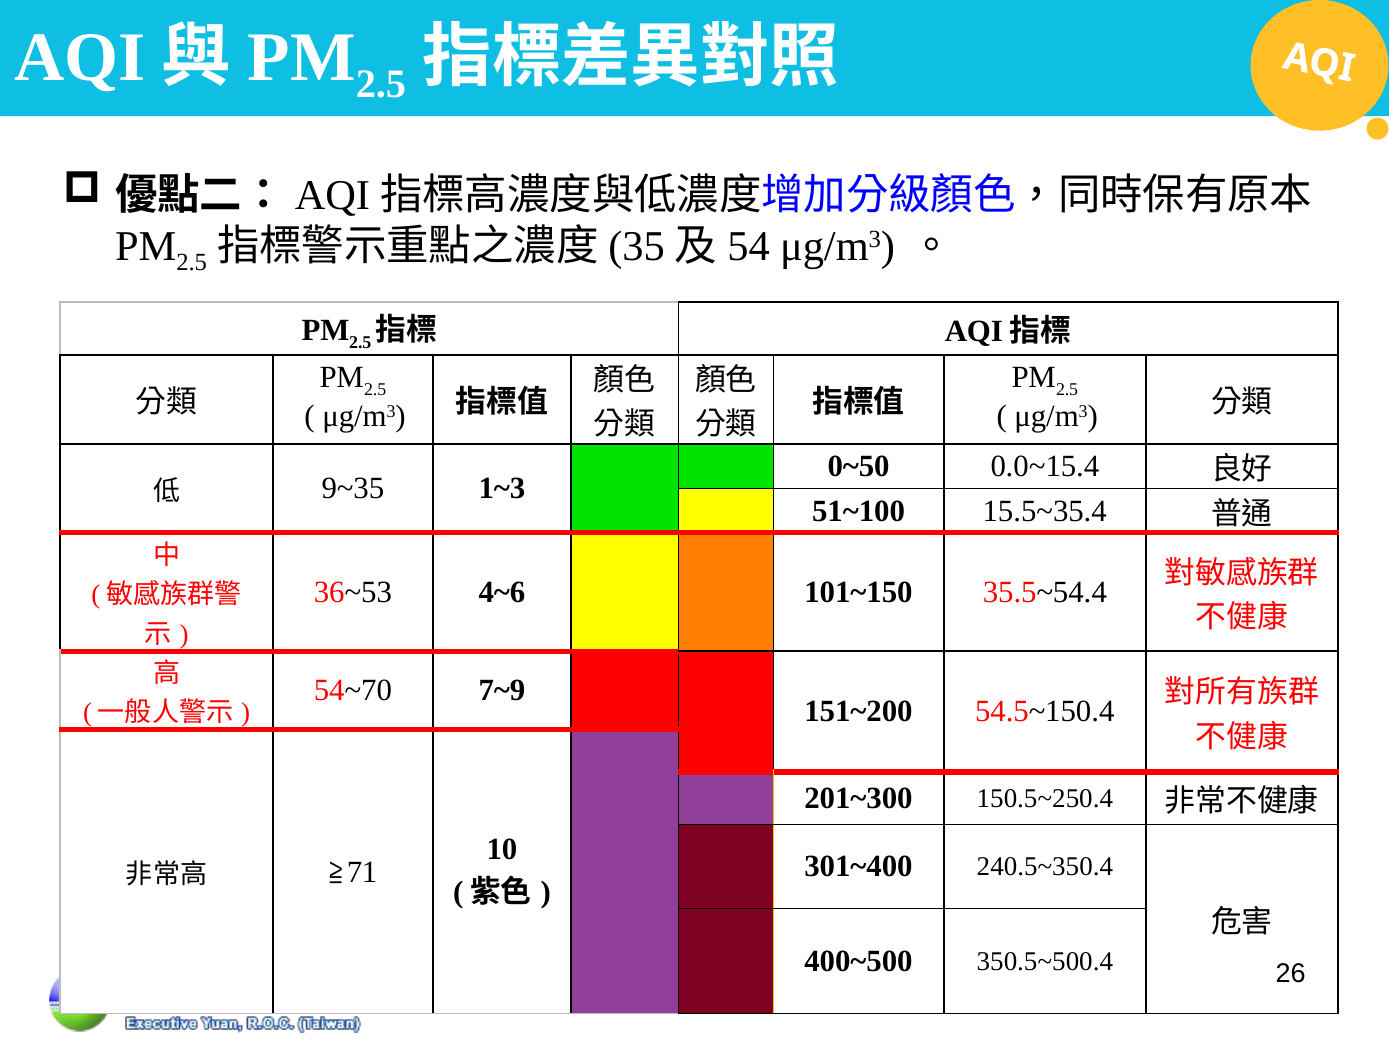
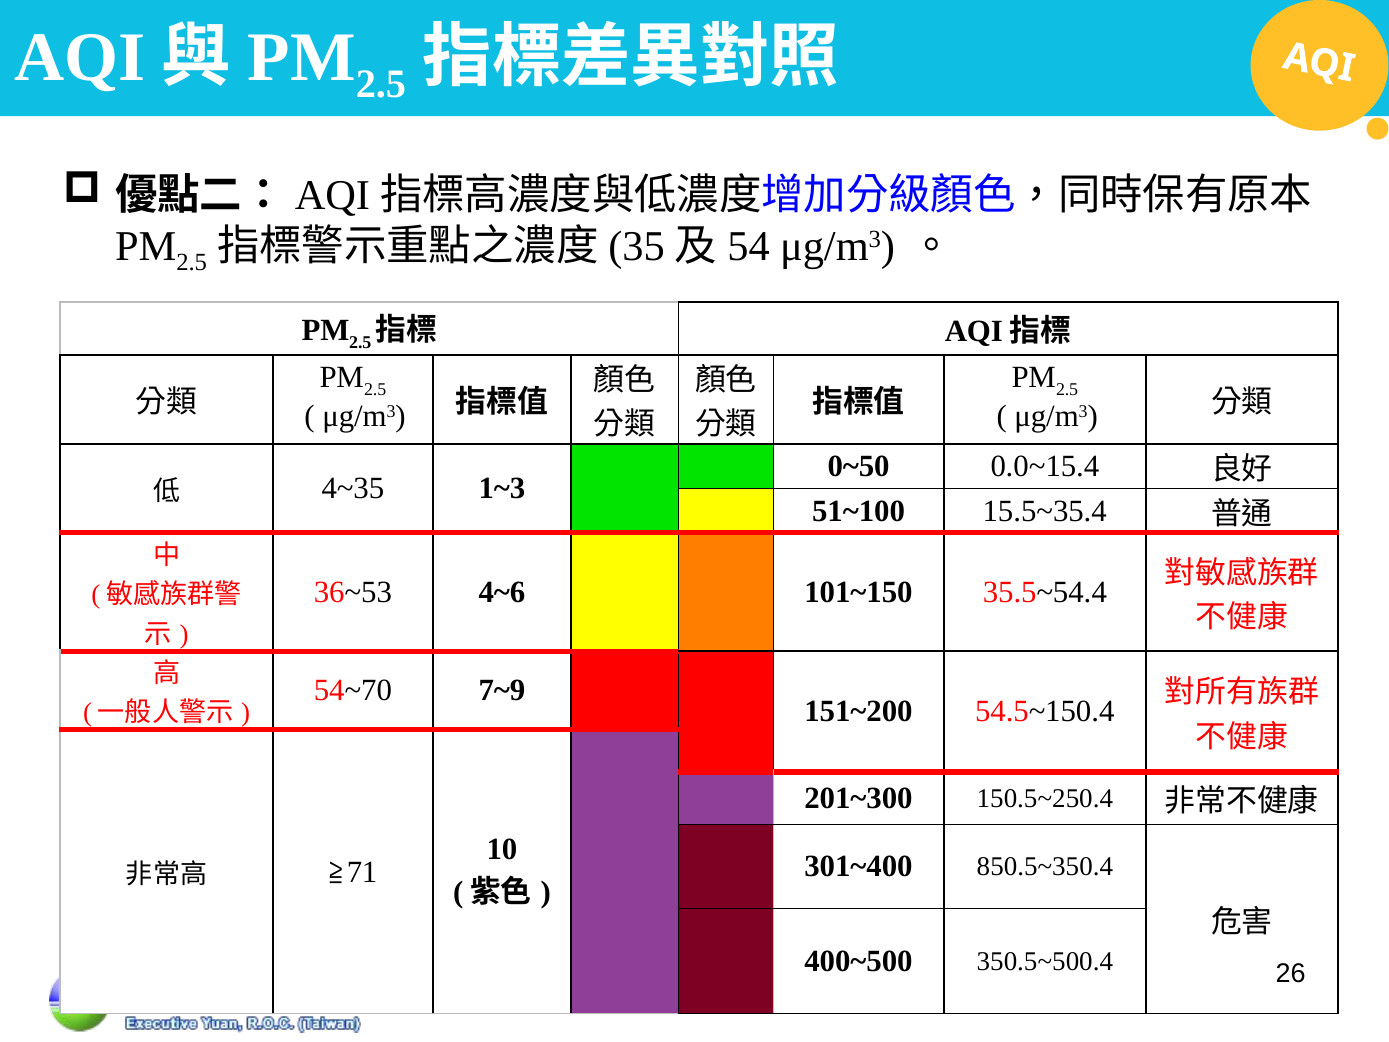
9~35: 9~35 -> 4~35
240.5~350.4: 240.5~350.4 -> 850.5~350.4
